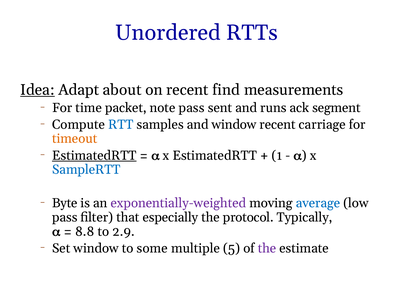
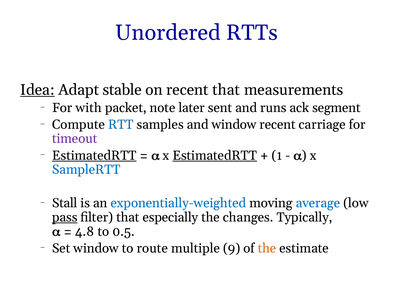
about: about -> stable
recent find: find -> that
time: time -> with
note pass: pass -> later
timeout colour: orange -> purple
EstimatedRTT at (215, 155) underline: none -> present
Byte: Byte -> Stall
exponentially-weighted colour: purple -> blue
pass at (65, 217) underline: none -> present
protocol: protocol -> changes
8.8: 8.8 -> 4.8
2.9: 2.9 -> 0.5
some: some -> route
5: 5 -> 9
the at (267, 248) colour: purple -> orange
